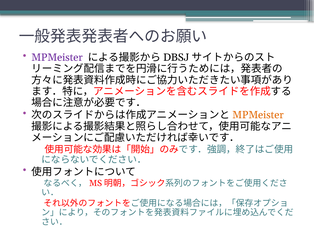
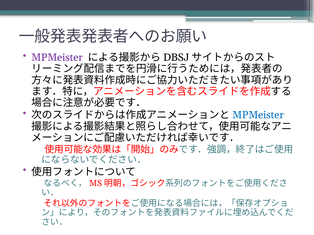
MPMeister at (258, 115) colour: orange -> blue
